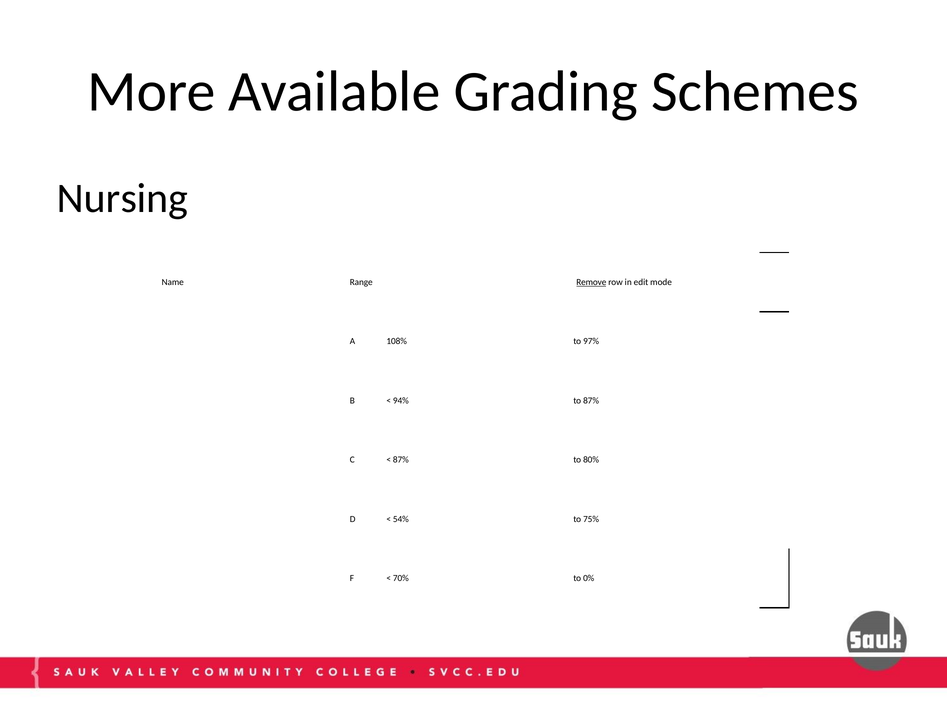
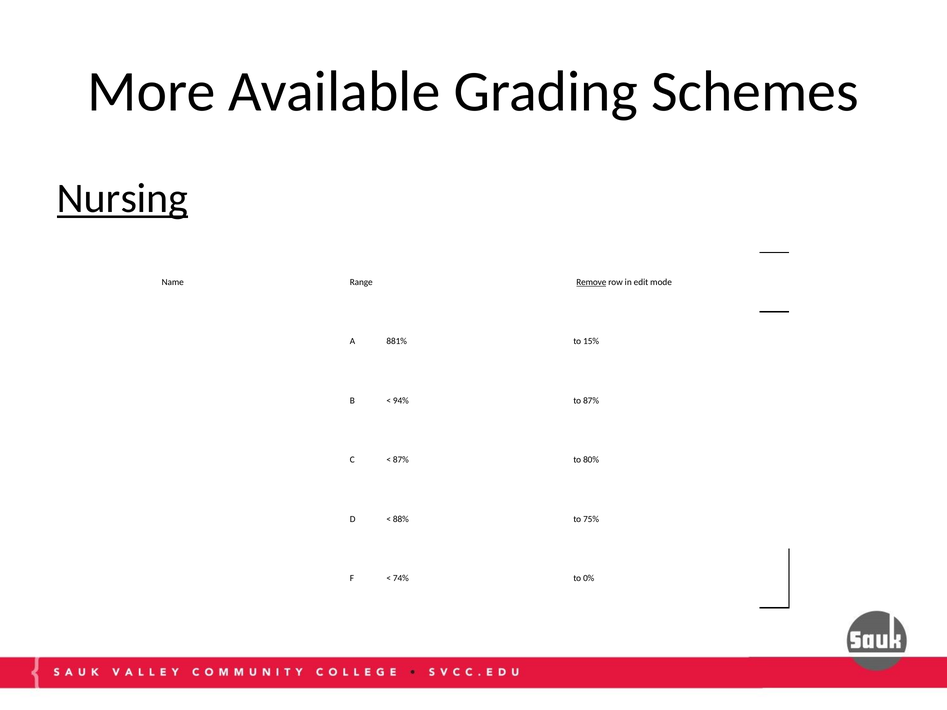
Nursing underline: none -> present
108%: 108% -> 881%
97%: 97% -> 15%
54%: 54% -> 88%
70%: 70% -> 74%
